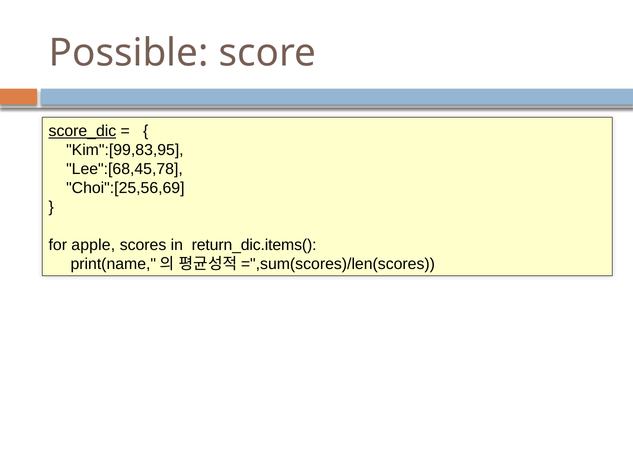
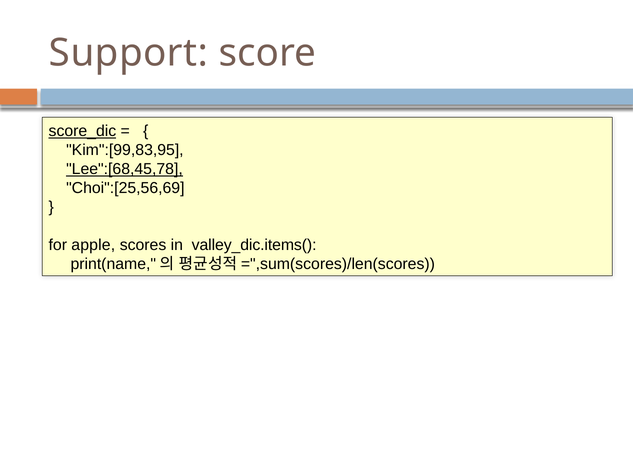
Possible: Possible -> Support
Lee":[68,45,78 underline: none -> present
return_dic.items(: return_dic.items( -> valley_dic.items(
